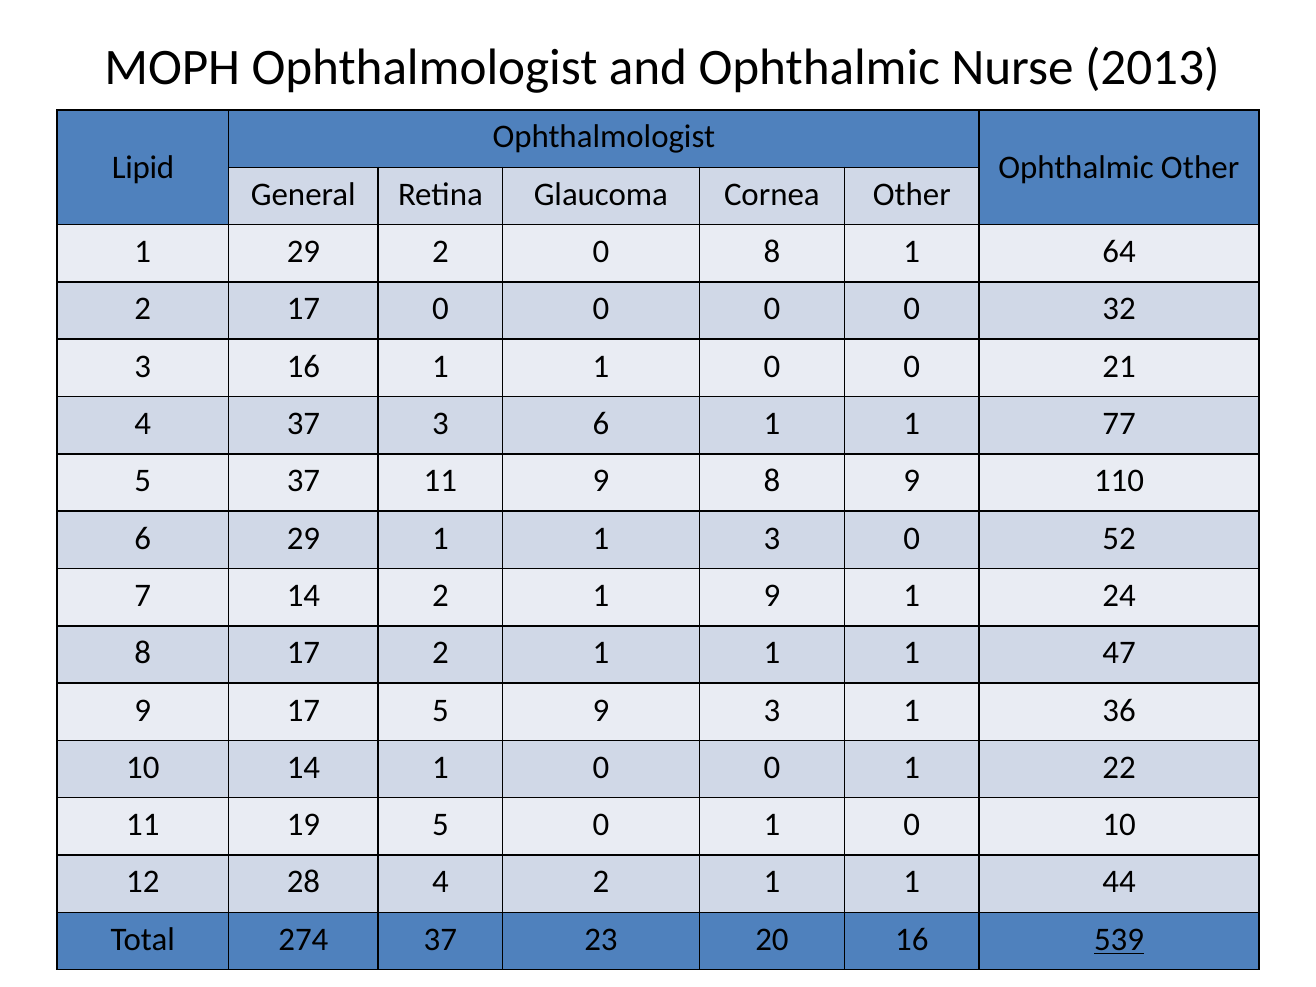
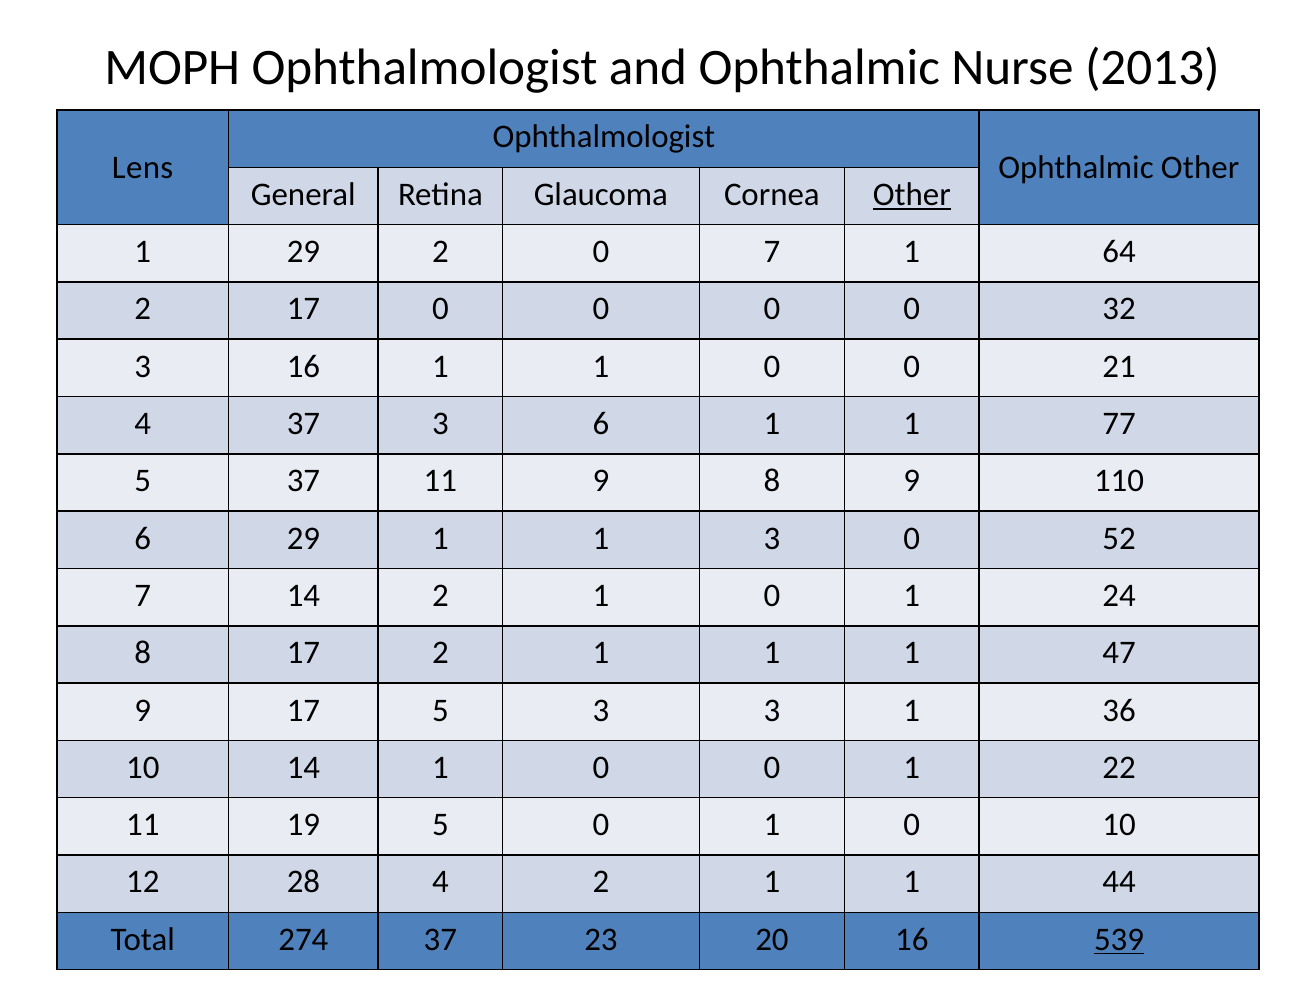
Lipid: Lipid -> Lens
Other at (912, 194) underline: none -> present
0 8: 8 -> 7
2 1 9: 9 -> 0
5 9: 9 -> 3
